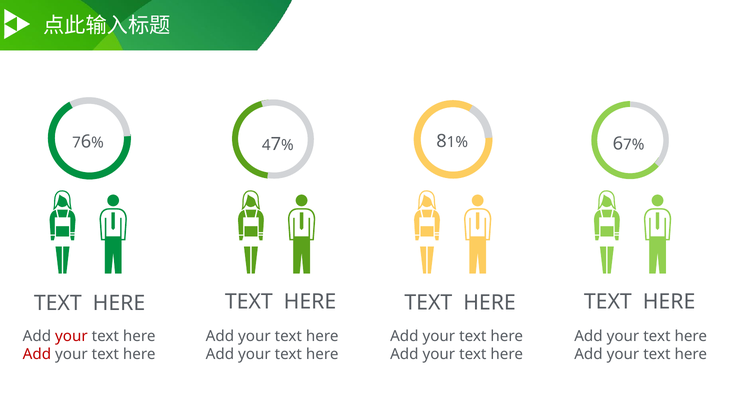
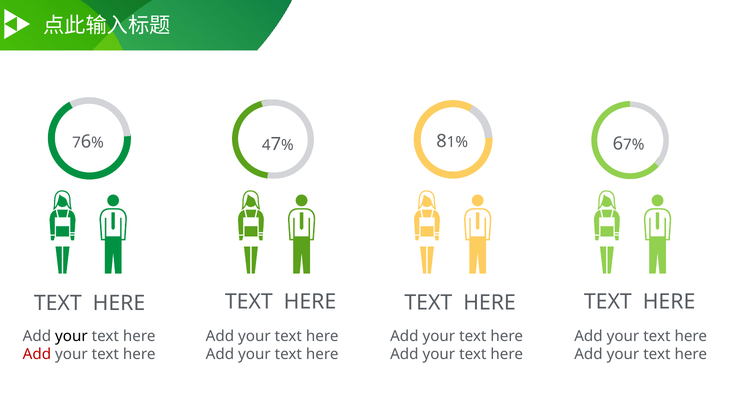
your at (71, 336) colour: red -> black
